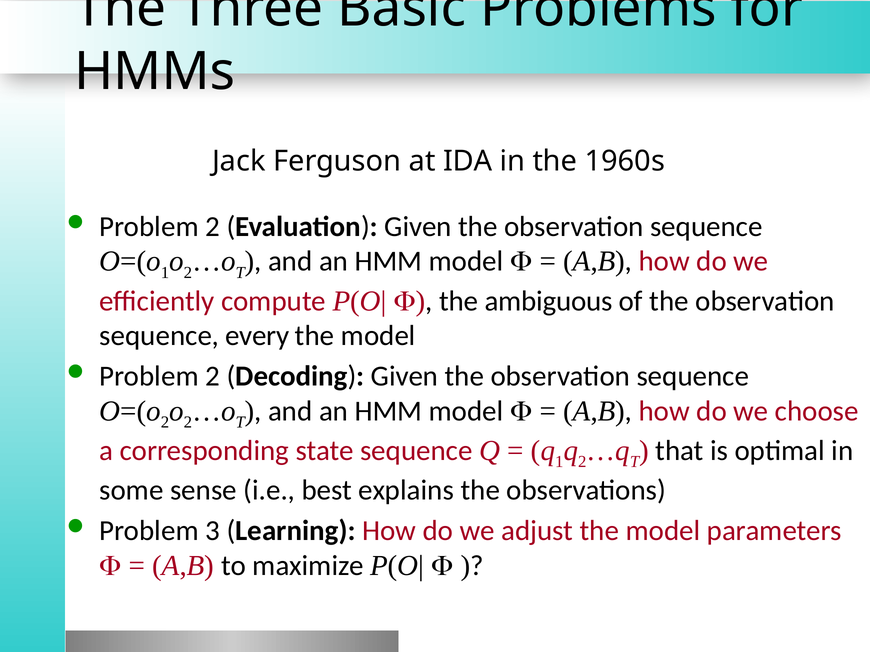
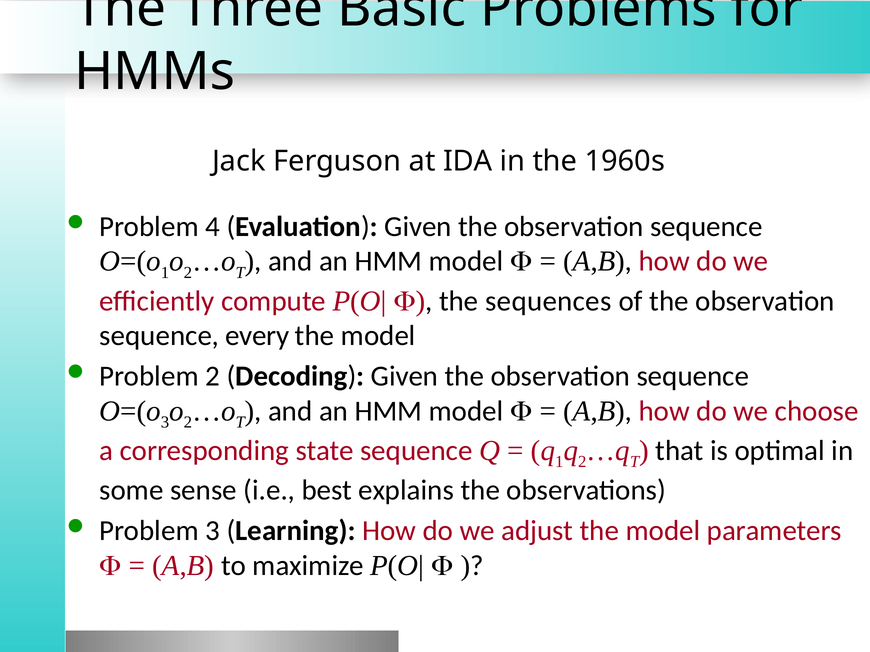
2 at (213, 227): 2 -> 4
ambiguous: ambiguous -> sequences
2 at (165, 423): 2 -> 3
